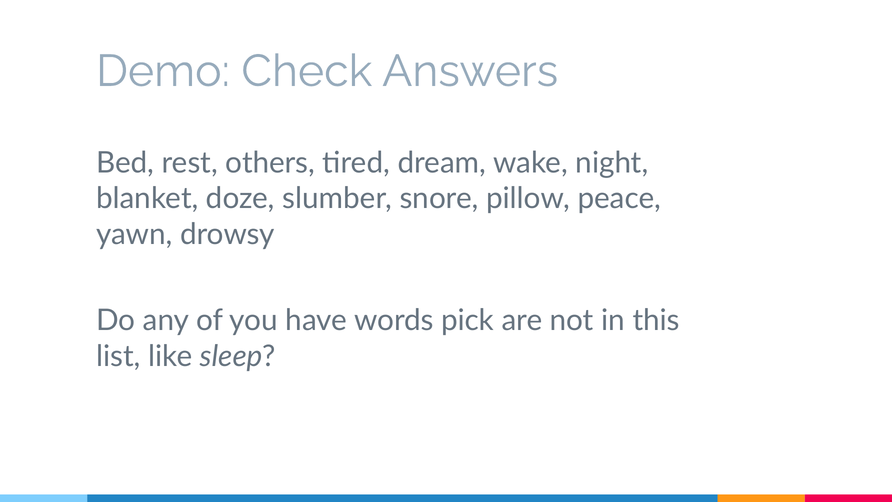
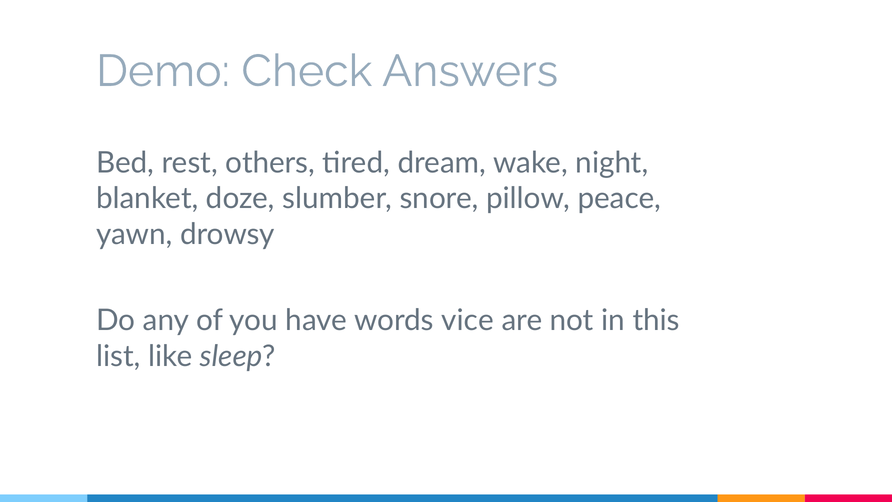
pick: pick -> vice
